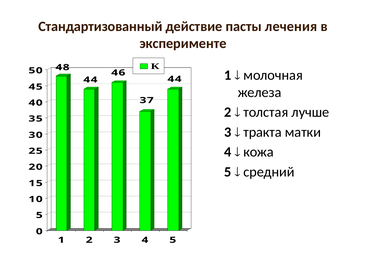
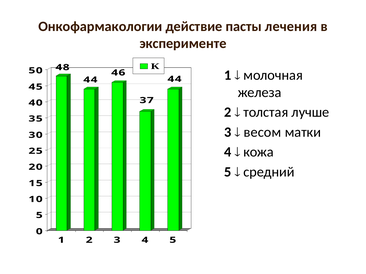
Стандартизованный: Стандартизованный -> Онкофармакологии
тракта: тракта -> весом
